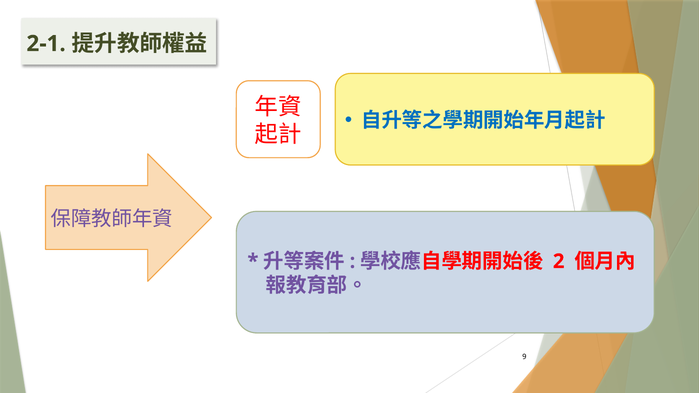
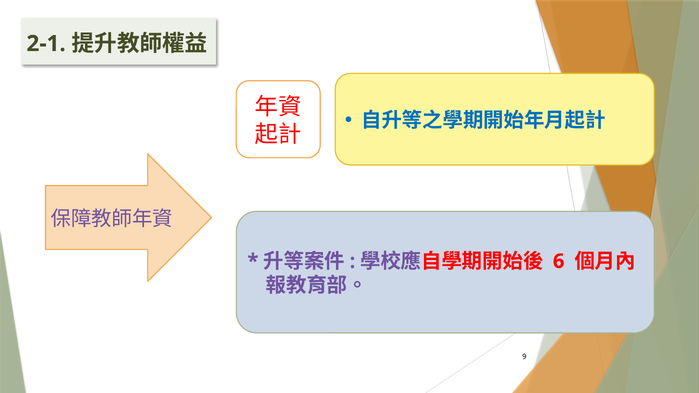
2: 2 -> 6
